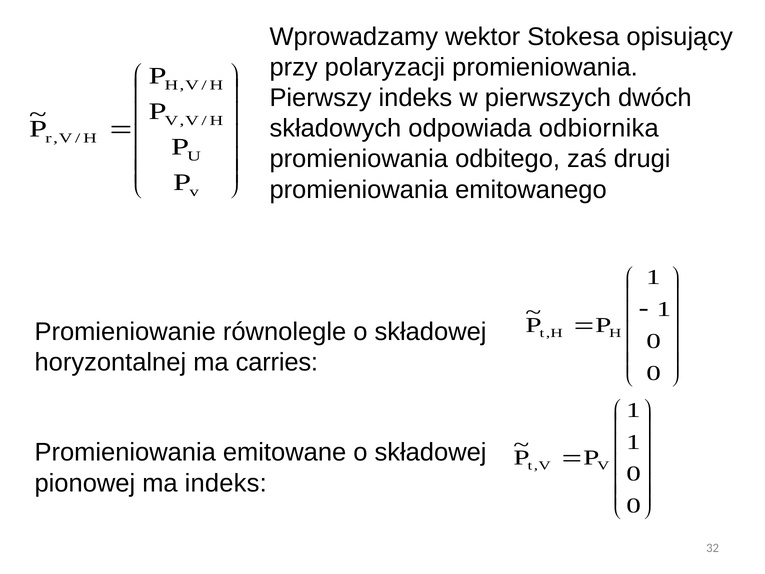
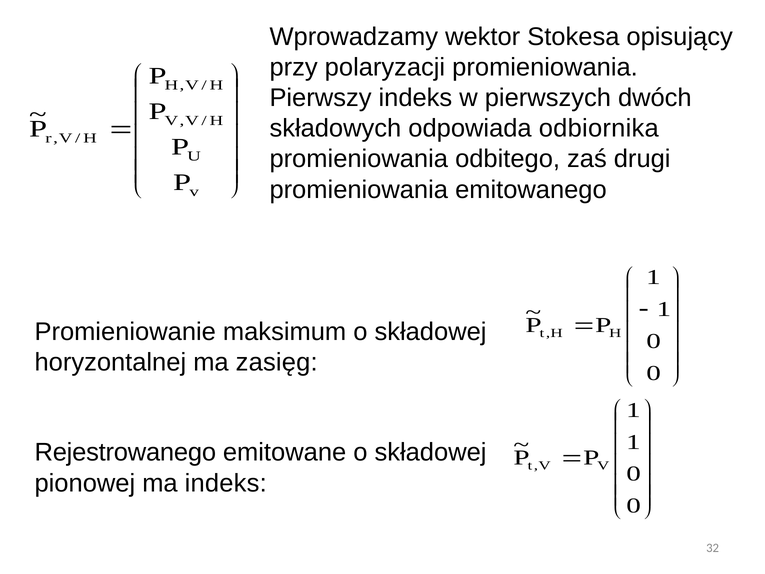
równolegle: równolegle -> maksimum
carries: carries -> zasięg
Promieniowania at (125, 452): Promieniowania -> Rejestrowanego
